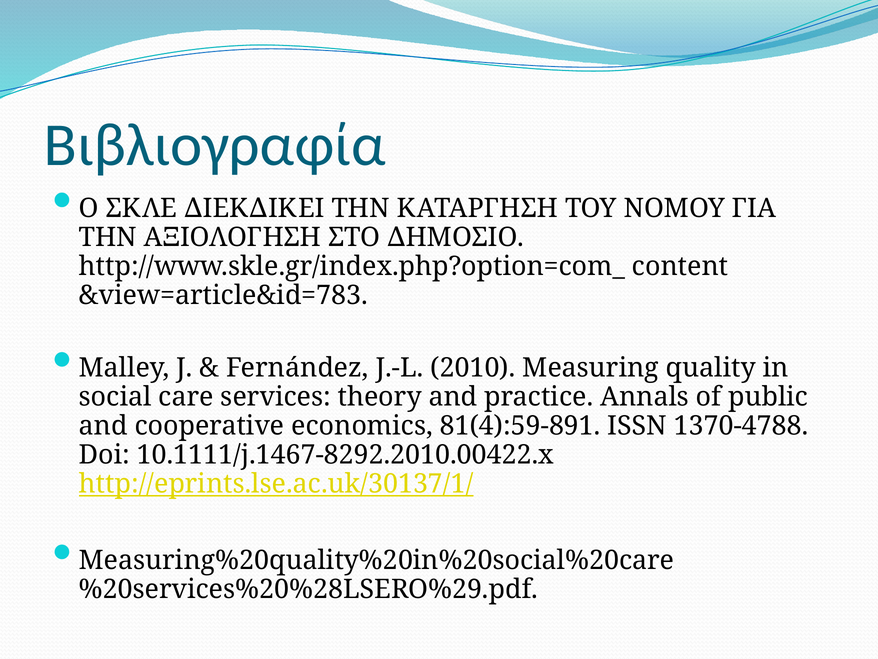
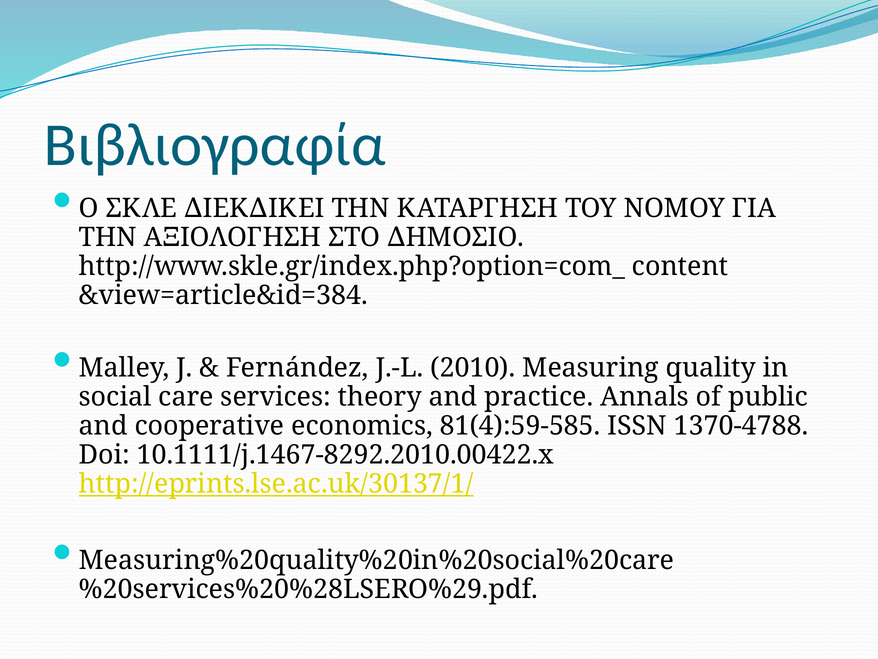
&view=article&id=783: &view=article&id=783 -> &view=article&id=384
81(4):59-891: 81(4):59-891 -> 81(4):59-585
